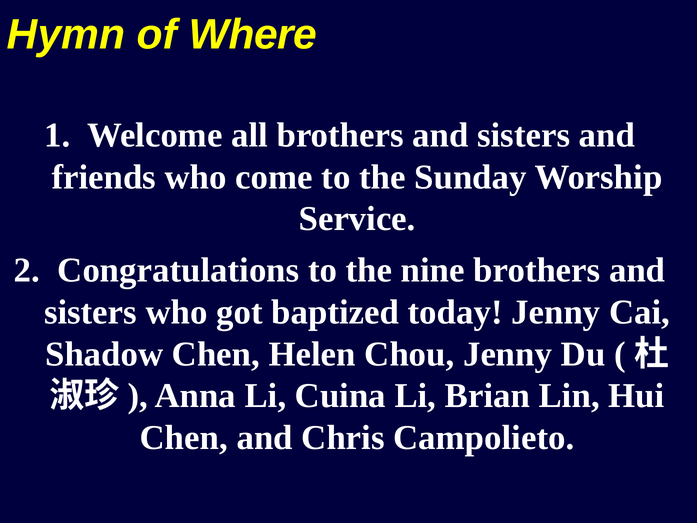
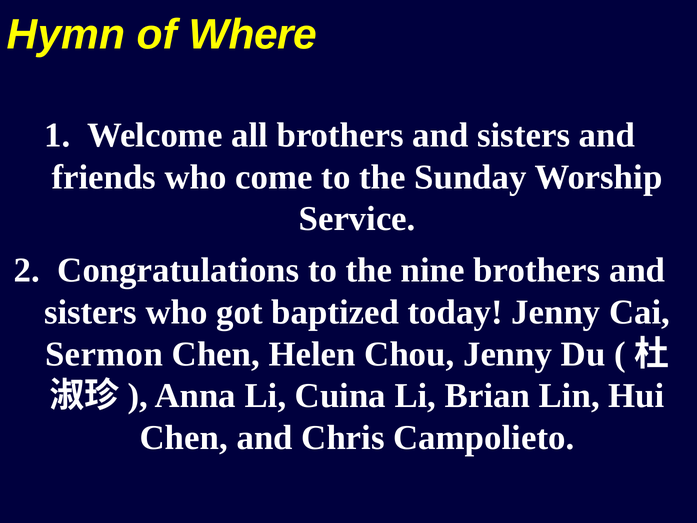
Shadow: Shadow -> Sermon
